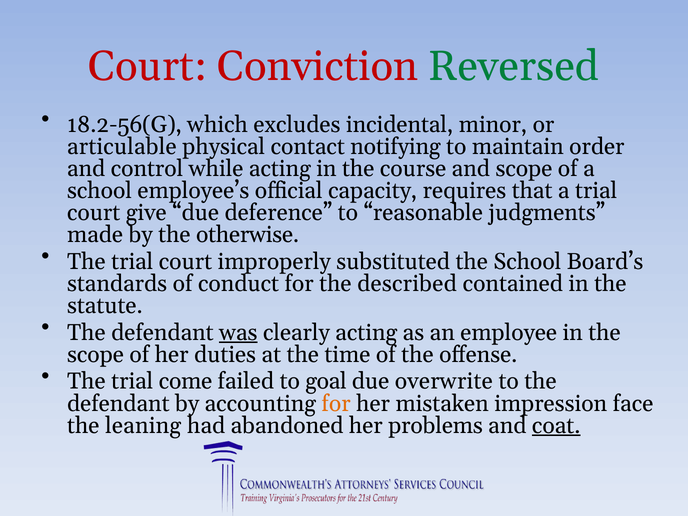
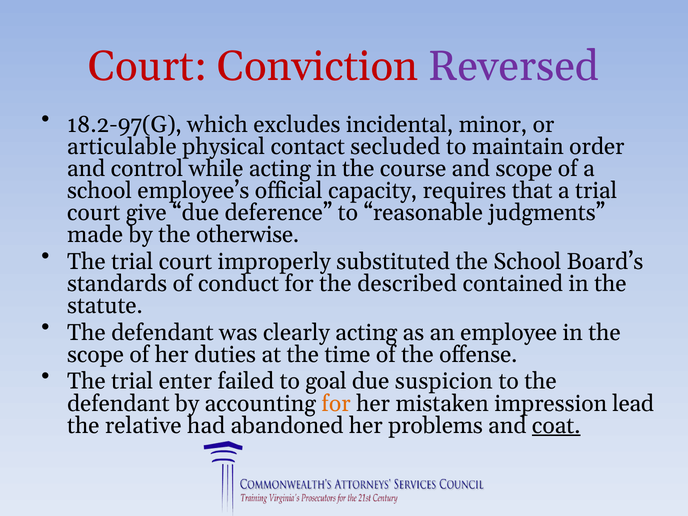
Reversed colour: green -> purple
18.2-56(G: 18.2-56(G -> 18.2-97(G
notifying: notifying -> secluded
was underline: present -> none
come: come -> enter
overwrite: overwrite -> suspicion
face: face -> lead
leaning: leaning -> relative
